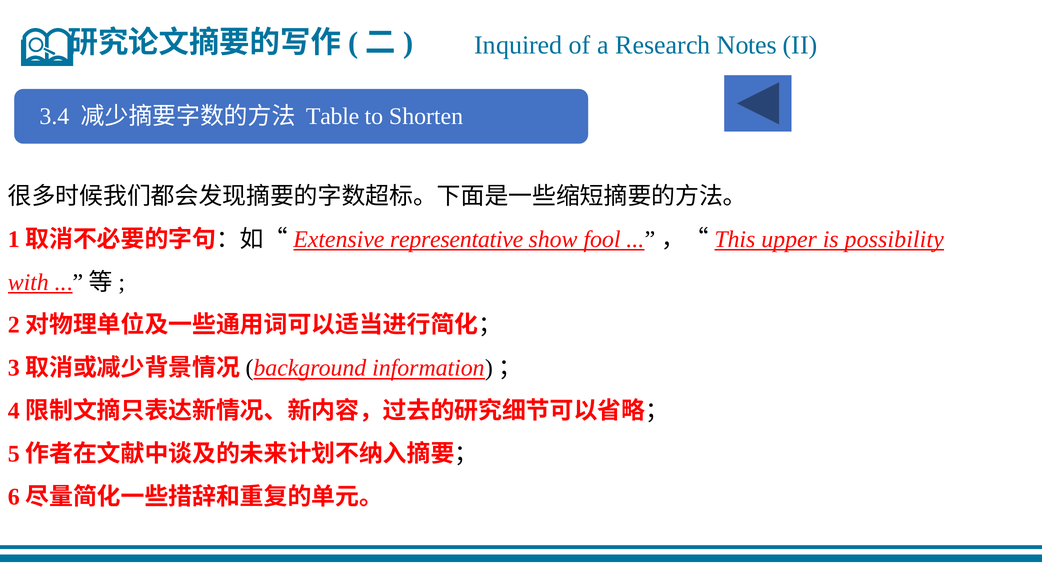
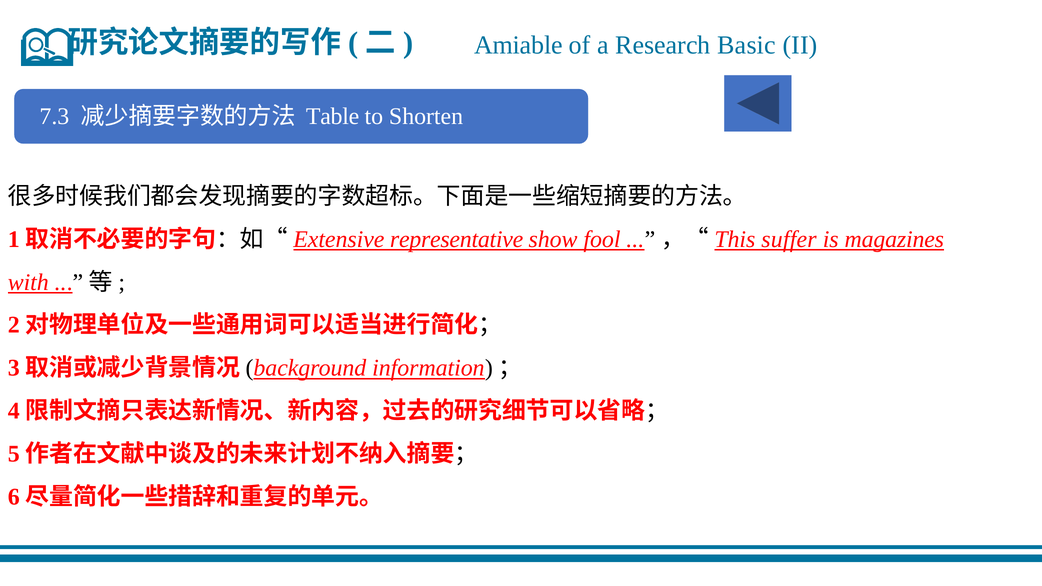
Inquired: Inquired -> Amiable
Notes: Notes -> Basic
3.4: 3.4 -> 7.3
upper: upper -> suffer
possibility: possibility -> magazines
